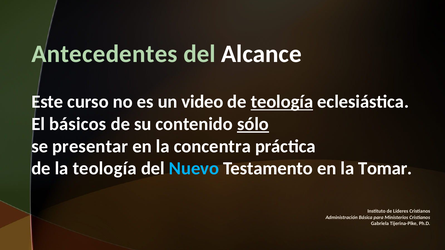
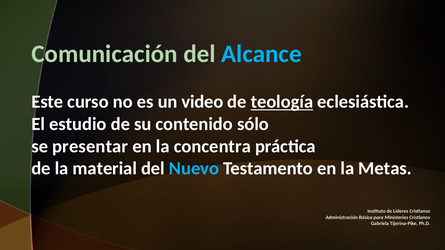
Antecedentes: Antecedentes -> Comunicación
Alcance colour: white -> light blue
básicos: básicos -> estudio
sólo underline: present -> none
la teología: teología -> material
Tomar: Tomar -> Metas
